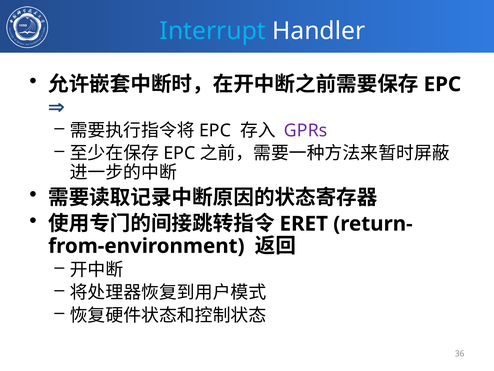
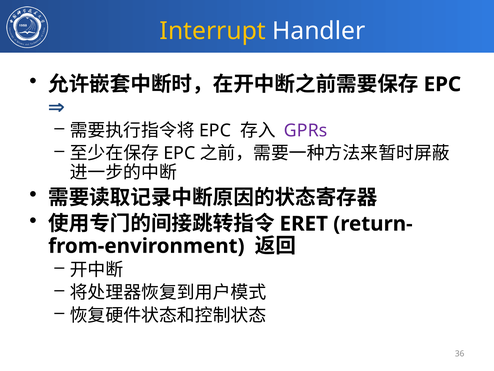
Interrupt colour: light blue -> yellow
